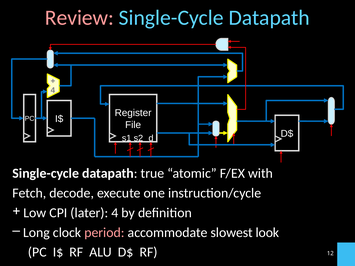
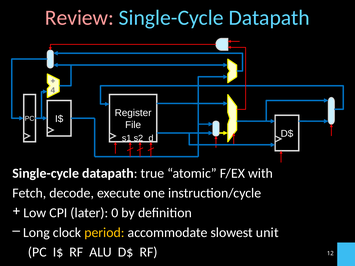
later 4: 4 -> 0
period colour: pink -> yellow
look: look -> unit
